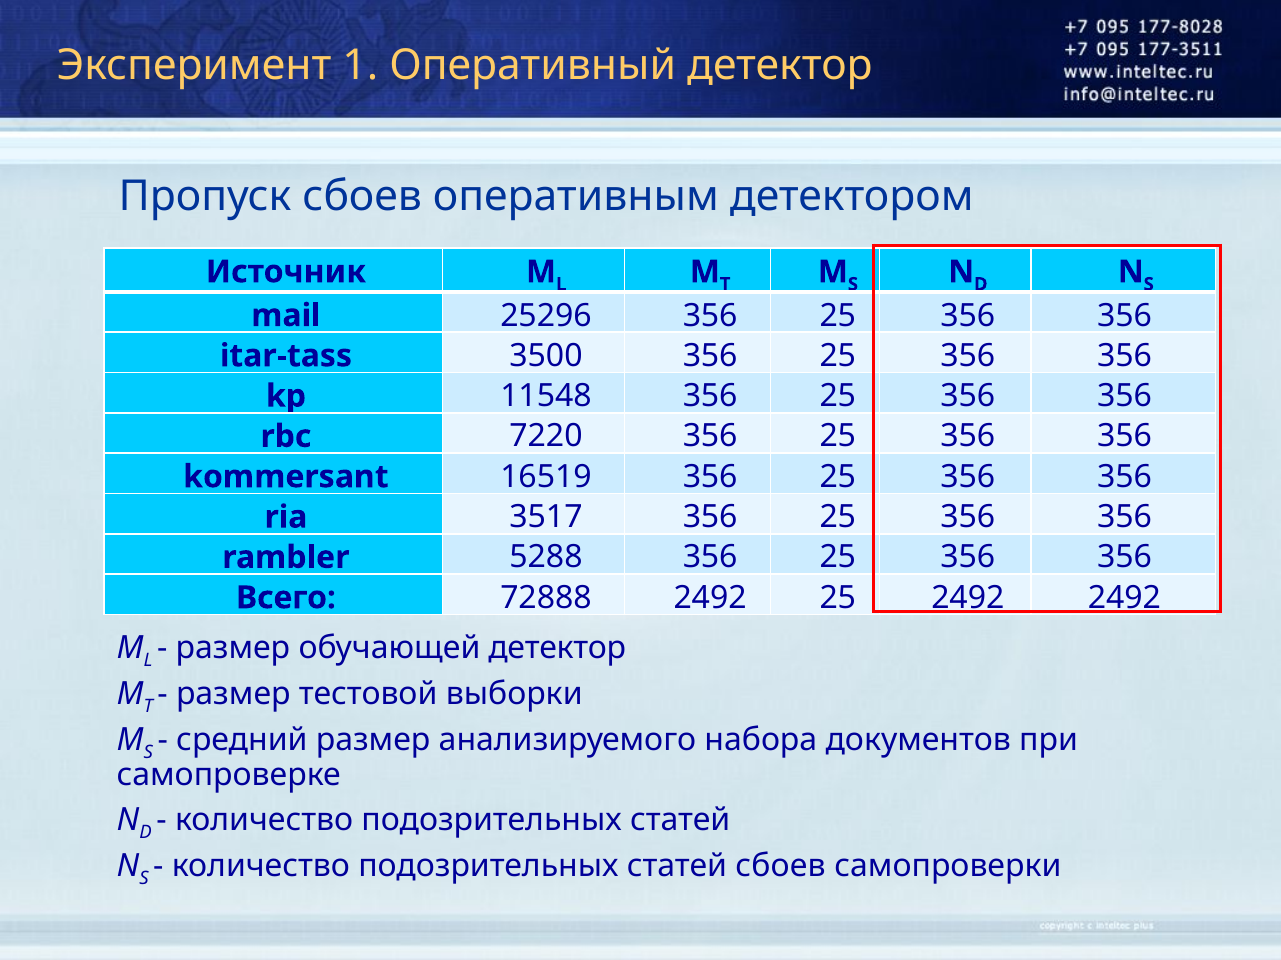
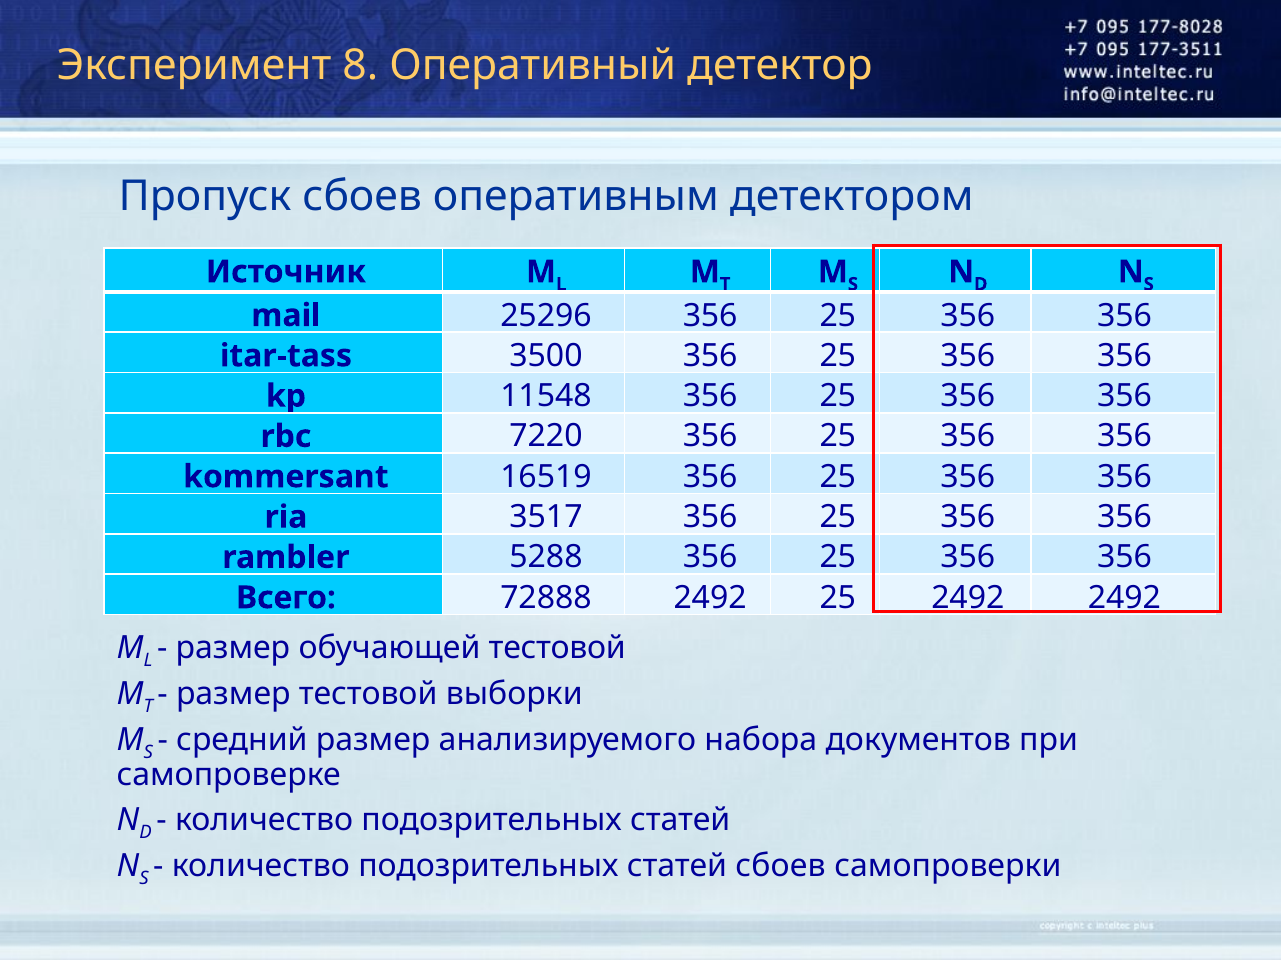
1: 1 -> 8
обучающей детектор: детектор -> тестовой
